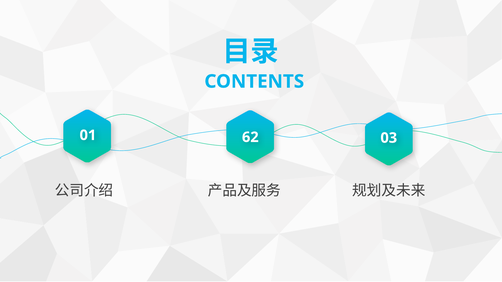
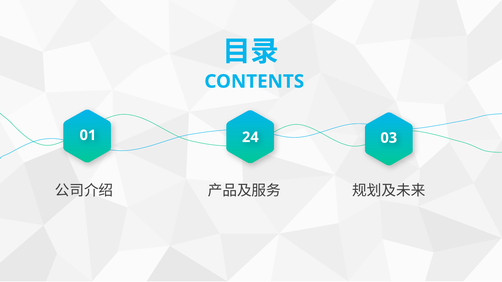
62: 62 -> 24
